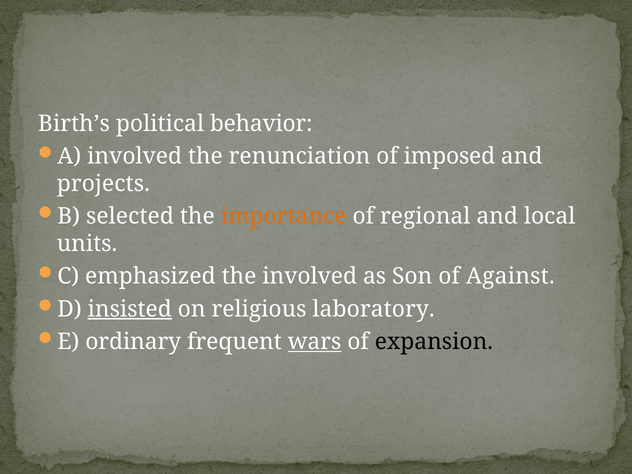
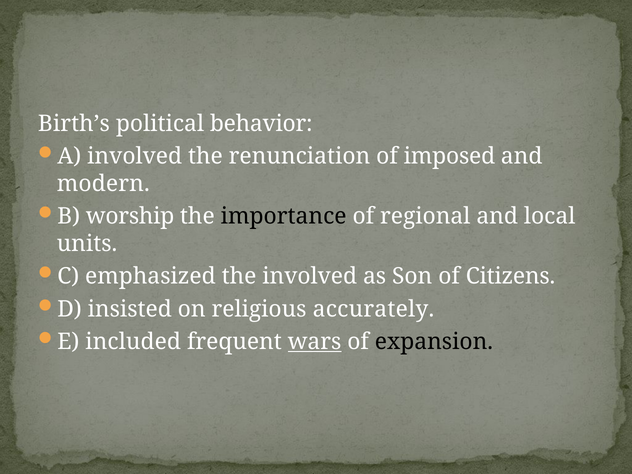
projects: projects -> modern
selected: selected -> worship
importance colour: orange -> black
Against: Against -> Citizens
insisted underline: present -> none
laboratory: laboratory -> accurately
ordinary: ordinary -> included
